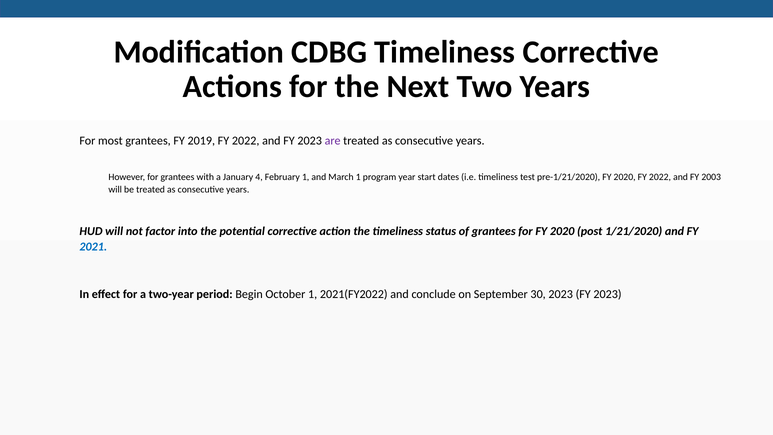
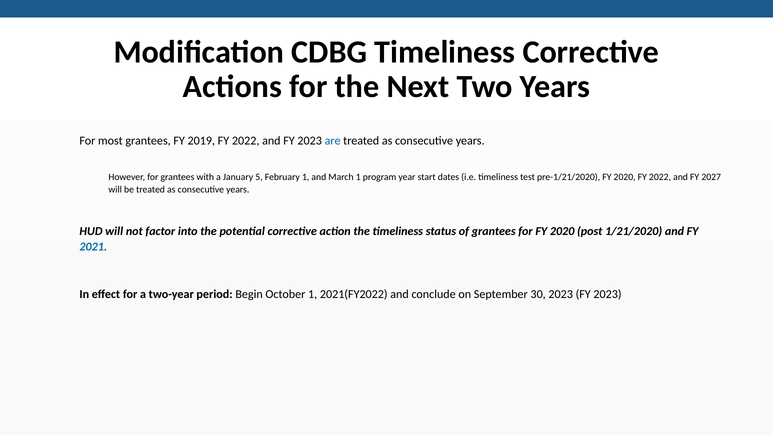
are colour: purple -> blue
4: 4 -> 5
2003: 2003 -> 2027
